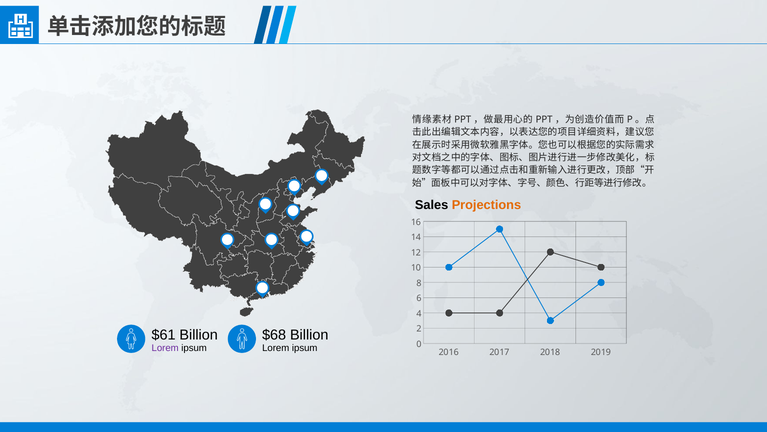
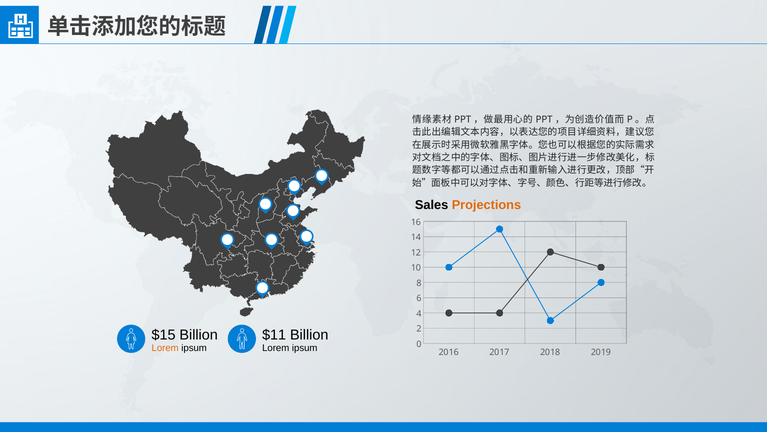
$61: $61 -> $15
$68: $68 -> $11
Lorem at (165, 347) colour: purple -> orange
